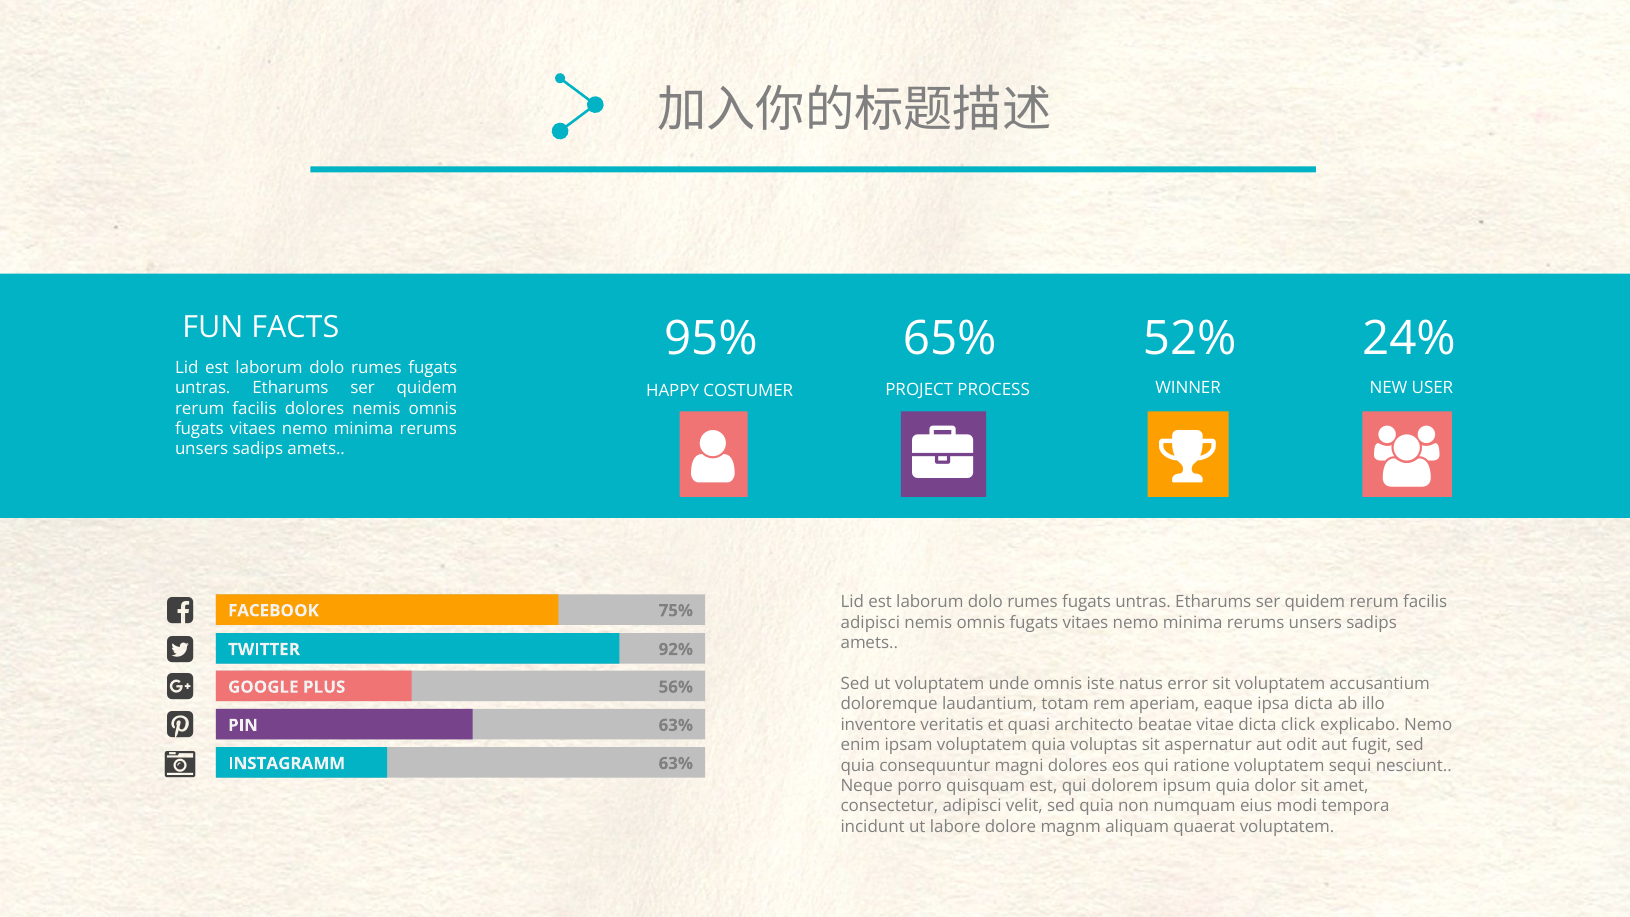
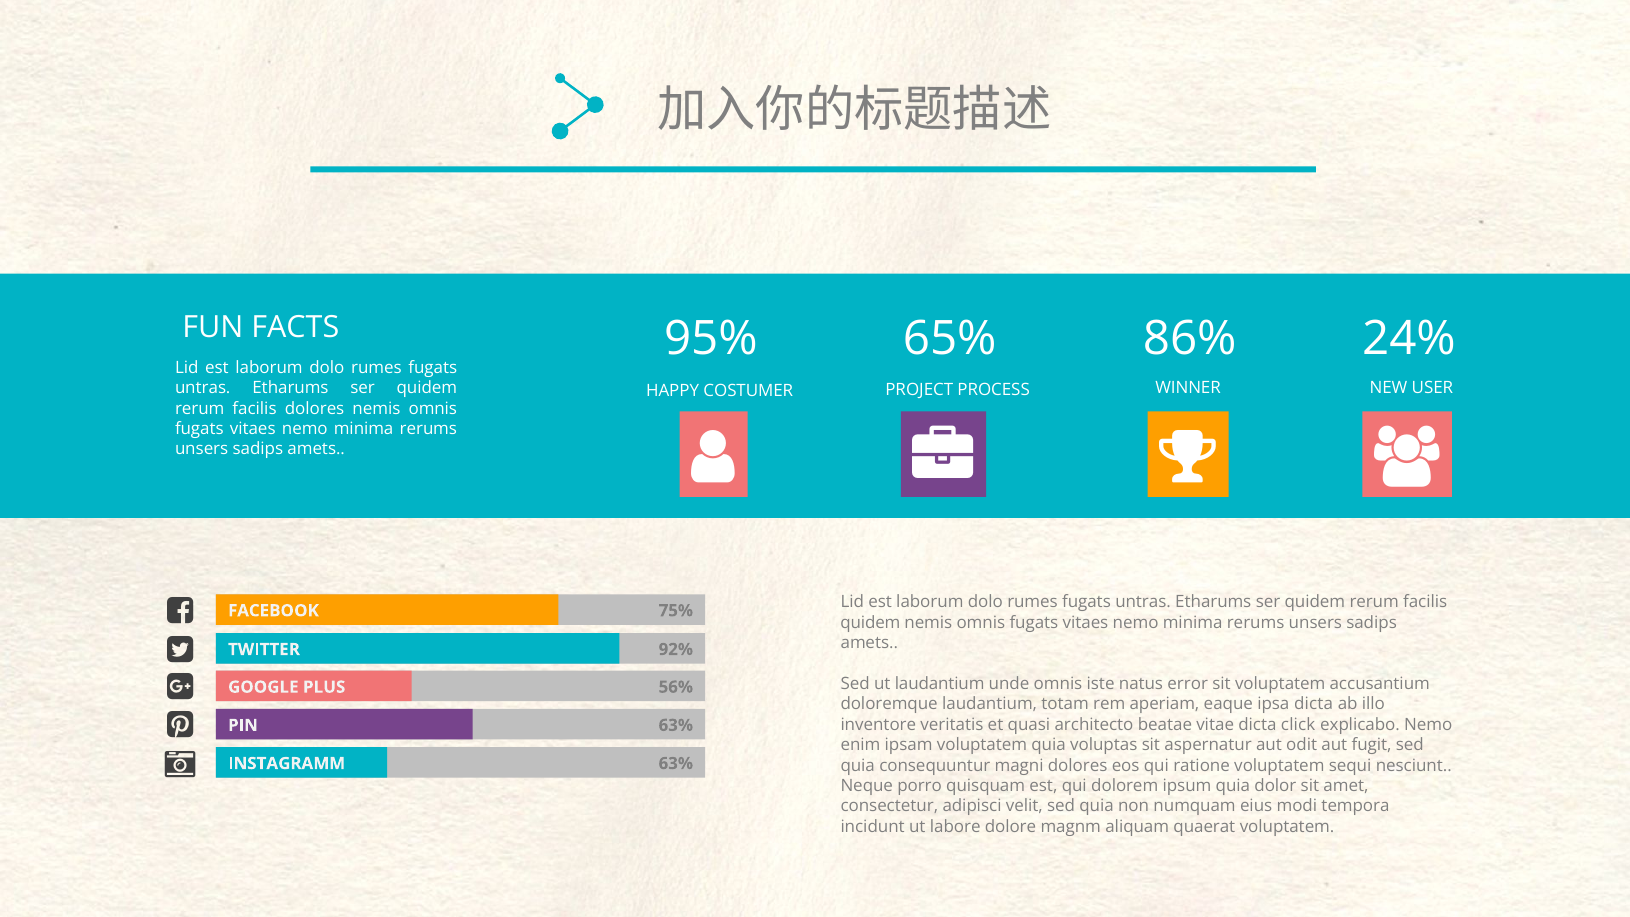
52%: 52% -> 86%
adipisci at (870, 623): adipisci -> quidem
ut voluptatem: voluptatem -> laudantium
